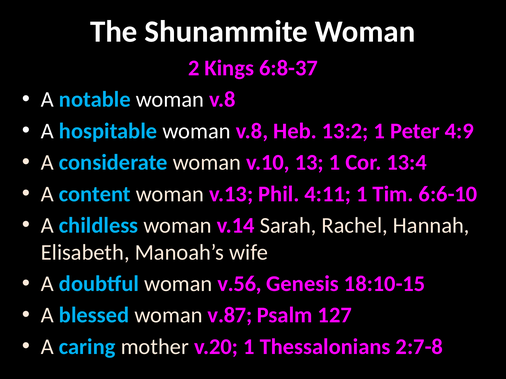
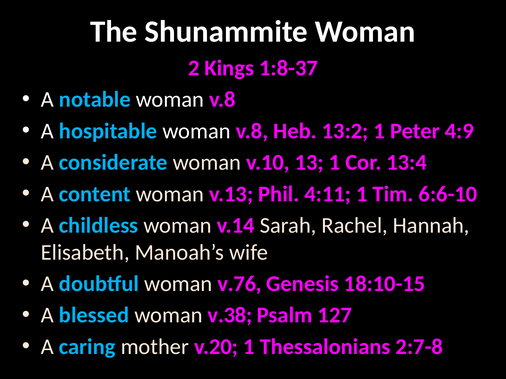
6:8-37: 6:8-37 -> 1:8-37
v.56: v.56 -> v.76
v.87: v.87 -> v.38
